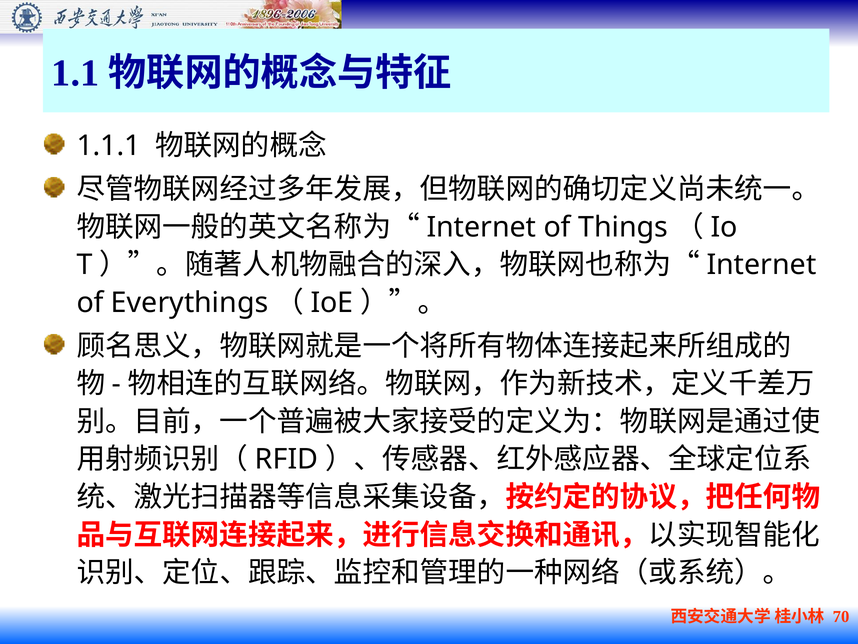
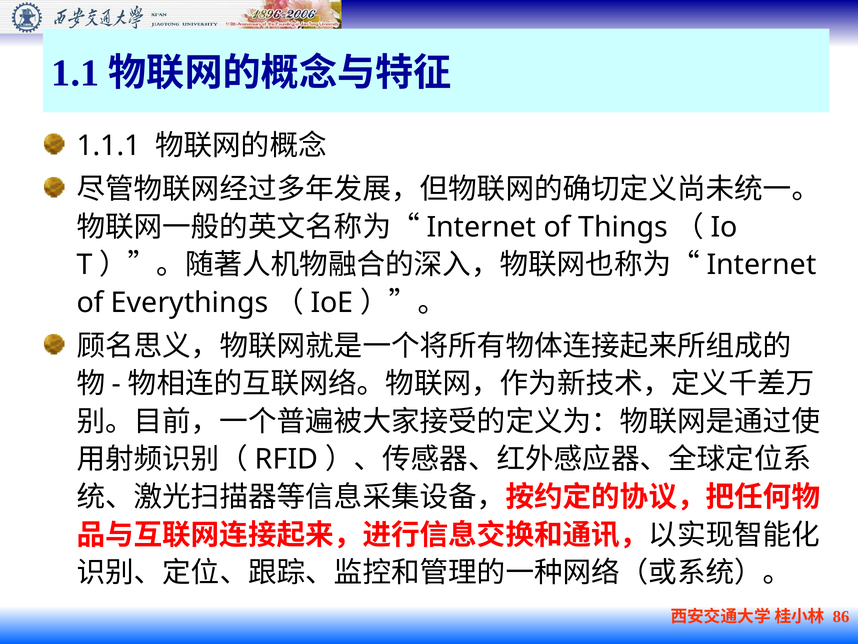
70: 70 -> 86
